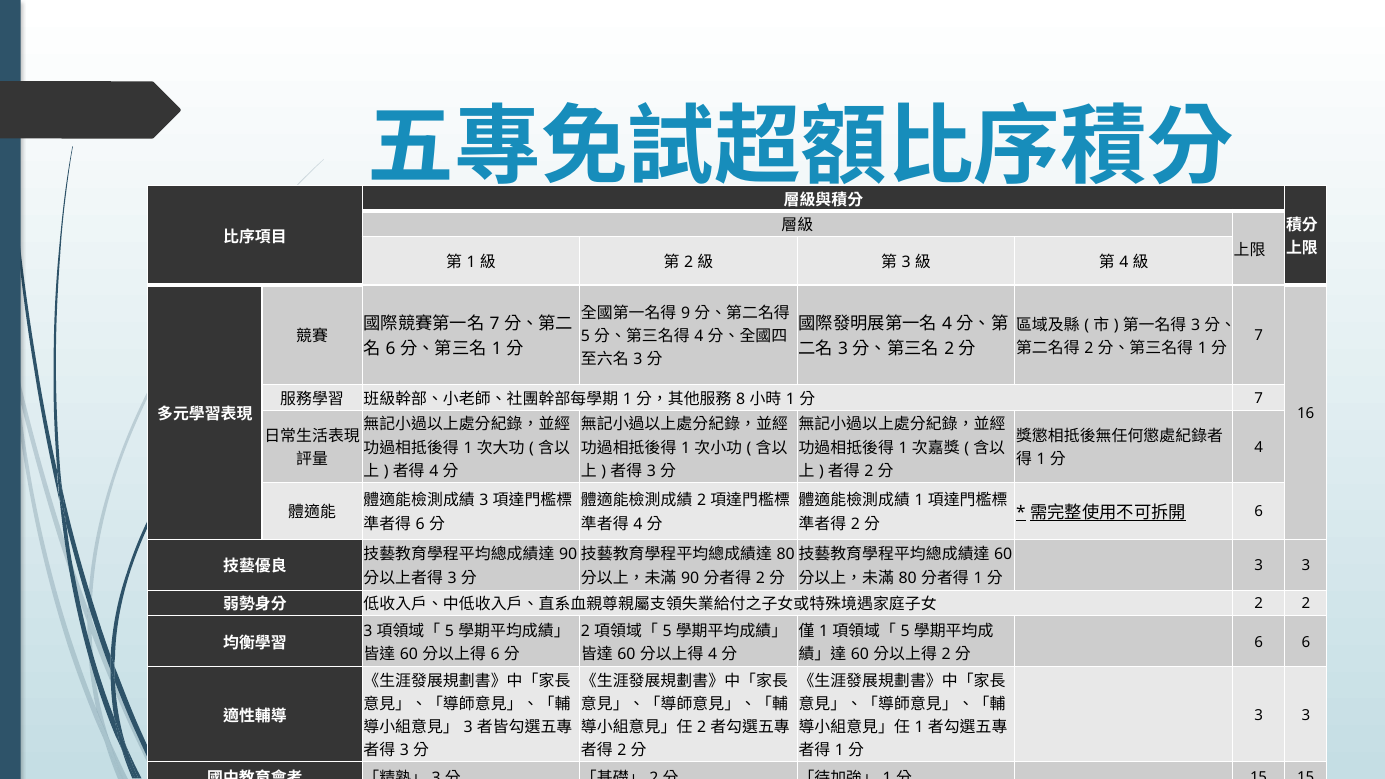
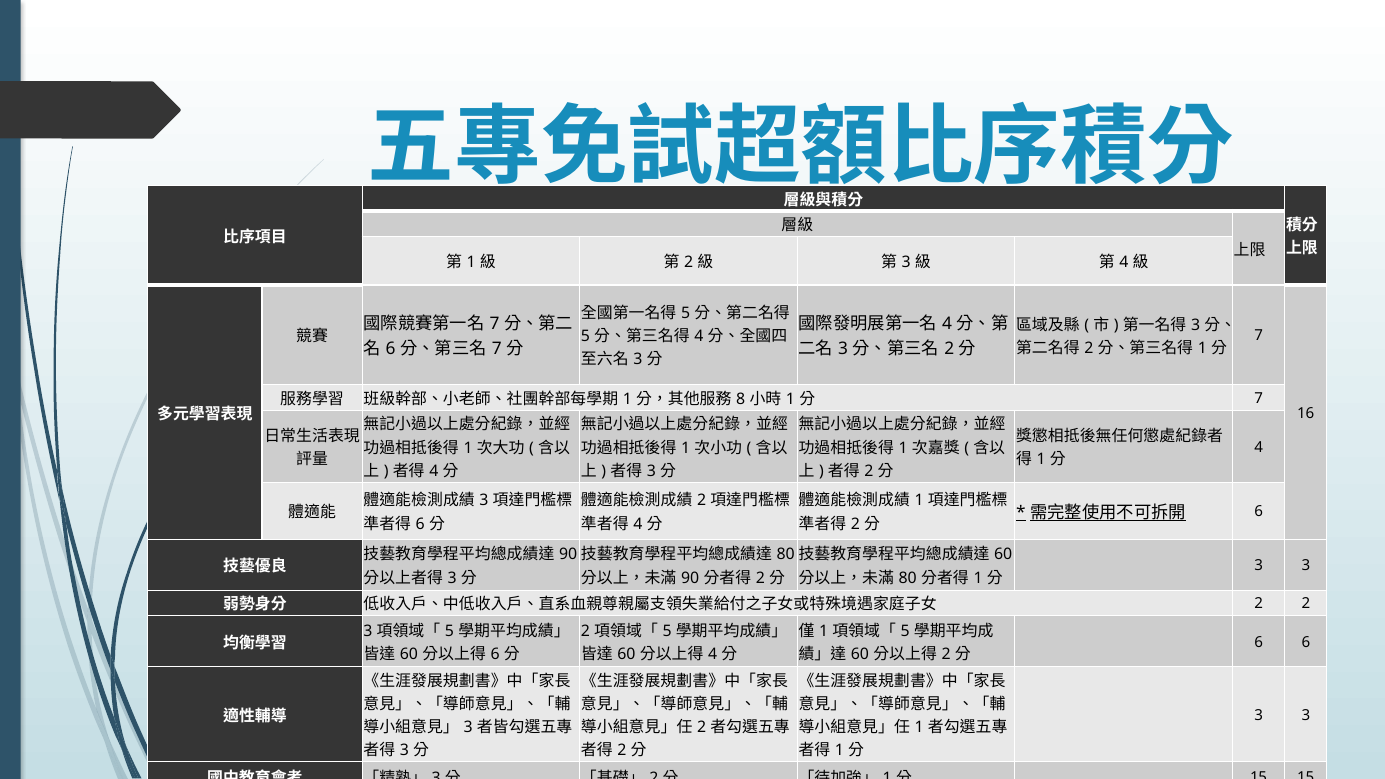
9 at (686, 313): 9 -> 5
1 at (497, 349): 1 -> 7
